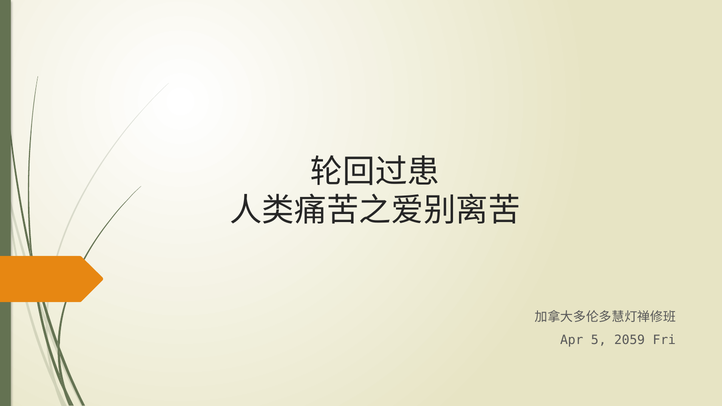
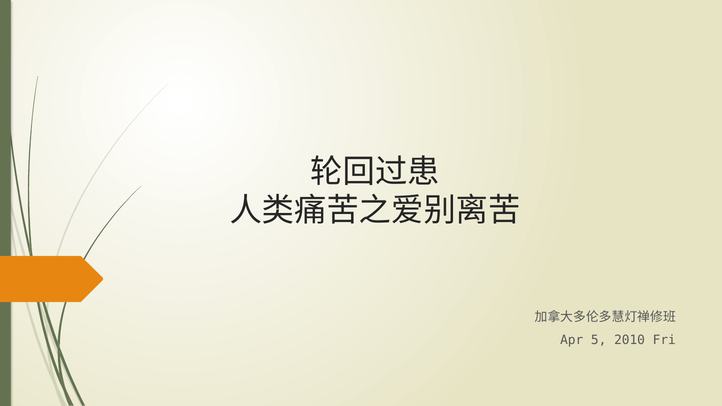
2059: 2059 -> 2010
